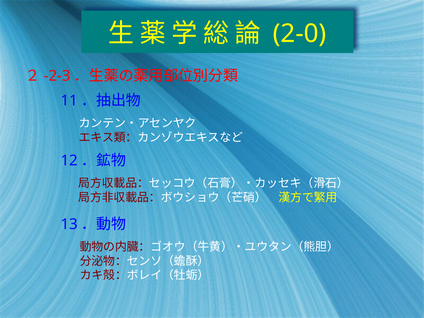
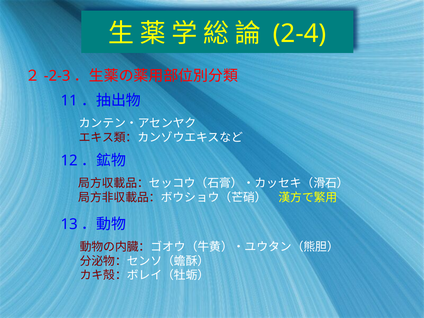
2-0: 2-0 -> 2-4
